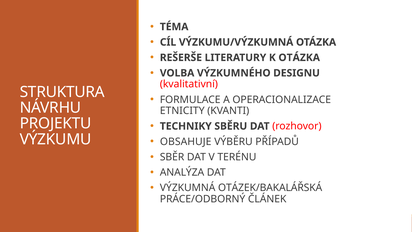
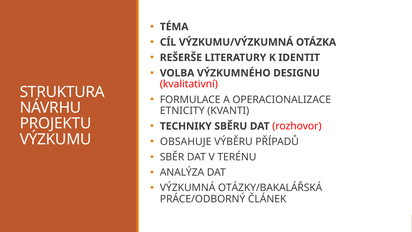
K OTÁZKA: OTÁZKA -> IDENTIT
OTÁZEK/BAKALÁŘSKÁ: OTÁZEK/BAKALÁŘSKÁ -> OTÁZKY/BAKALÁŘSKÁ
